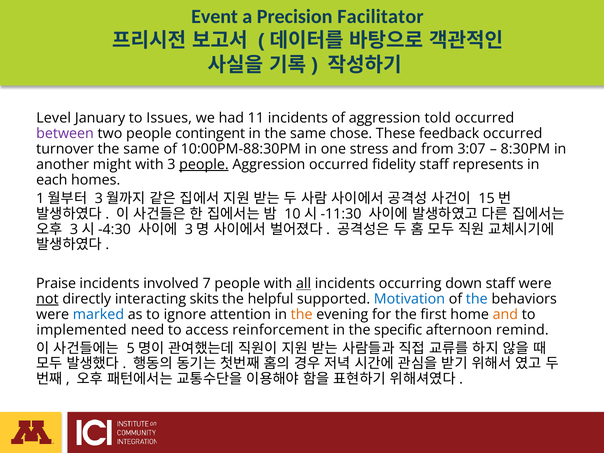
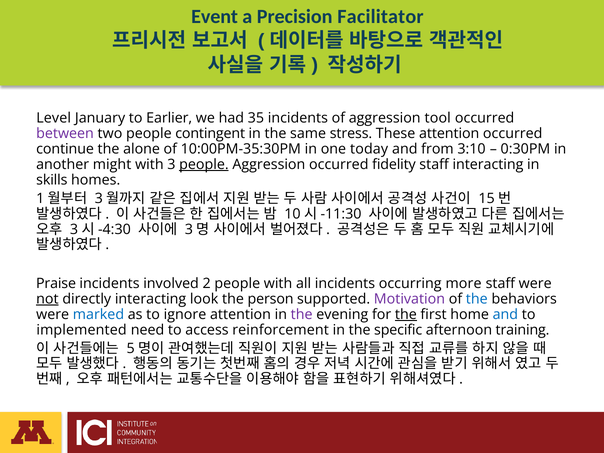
Issues: Issues -> Earlier
11: 11 -> 35
told: told -> tool
chose: chose -> stress
These feedback: feedback -> attention
turnover: turnover -> continue
same at (141, 149): same -> alone
10:00PM-88:30PM: 10:00PM-88:30PM -> 10:00PM-35:30PM
stress: stress -> today
3:07: 3:07 -> 3:10
8:30PM: 8:30PM -> 0:30PM
staff represents: represents -> interacting
each: each -> skills
7: 7 -> 2
all underline: present -> none
down: down -> more
skits: skits -> look
helpful: helpful -> person
Motivation colour: blue -> purple
the at (302, 314) colour: orange -> purple
the at (406, 314) underline: none -> present
and at (505, 314) colour: orange -> blue
remind: remind -> training
